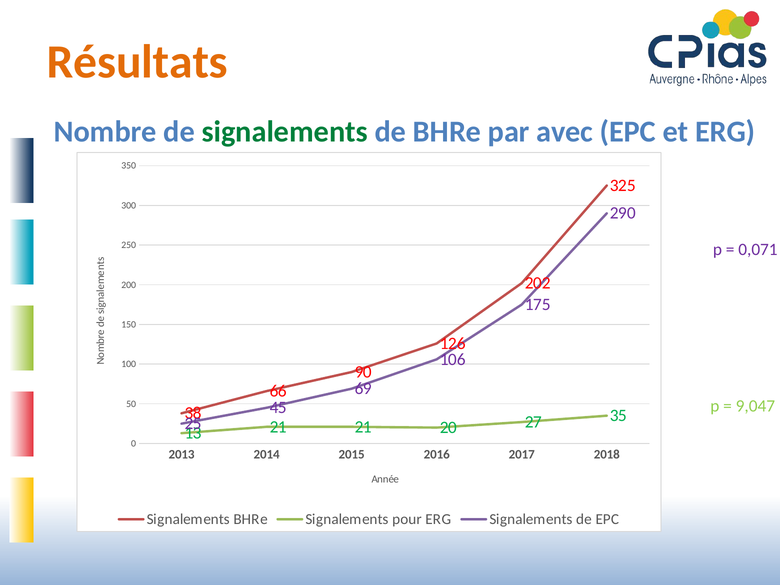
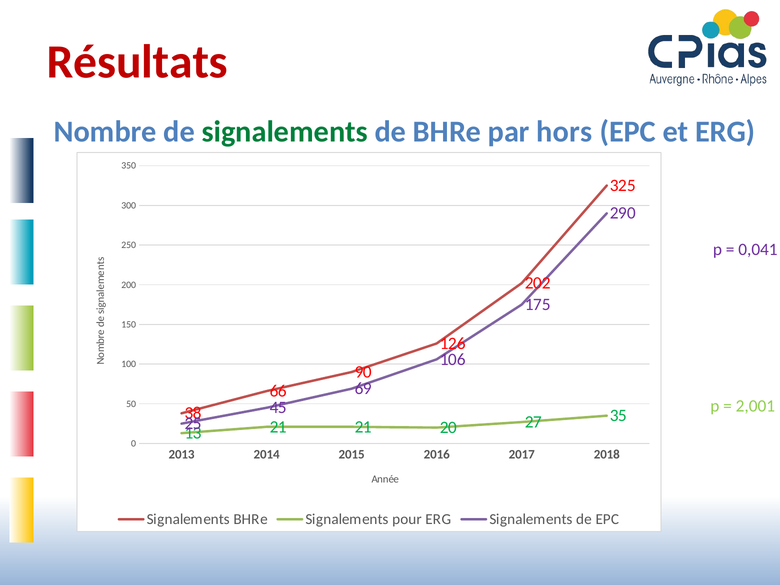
Résultats colour: orange -> red
avec: avec -> hors
0,071: 0,071 -> 0,041
9,047: 9,047 -> 2,001
